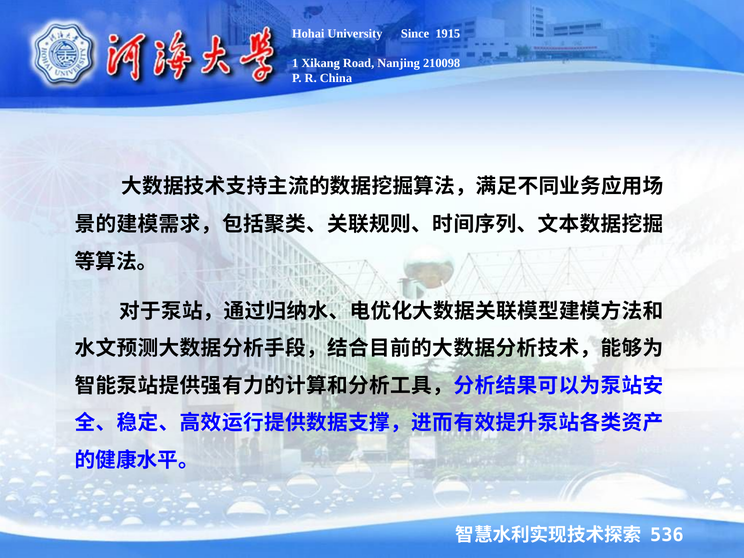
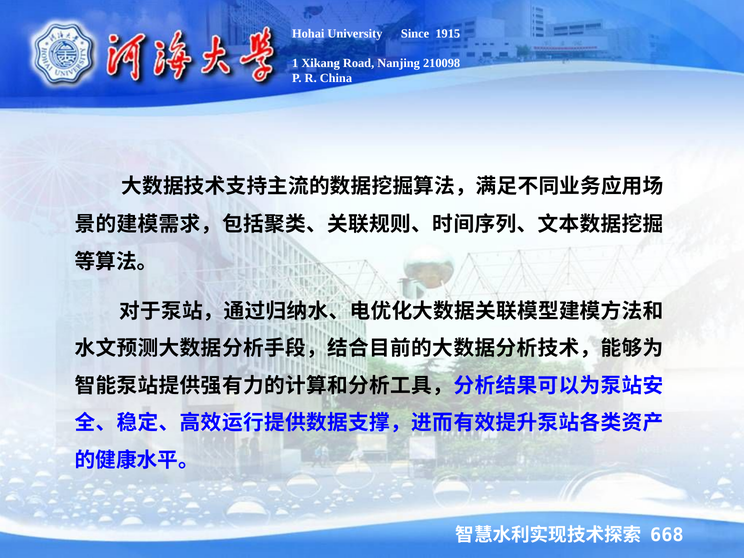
536: 536 -> 668
